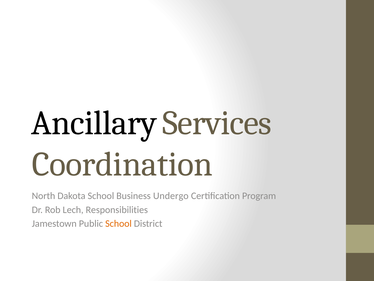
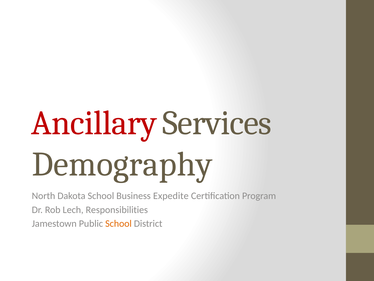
Ancillary colour: black -> red
Coordination: Coordination -> Demography
Undergo: Undergo -> Expedite
